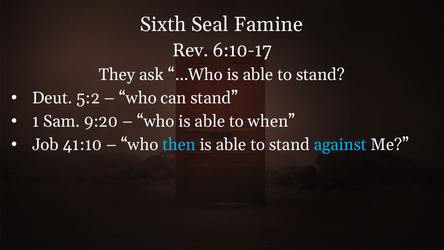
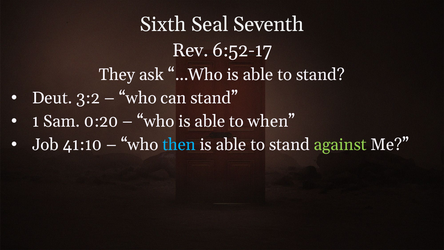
Famine: Famine -> Seventh
6:10-17: 6:10-17 -> 6:52-17
5:2: 5:2 -> 3:2
9:20: 9:20 -> 0:20
against colour: light blue -> light green
